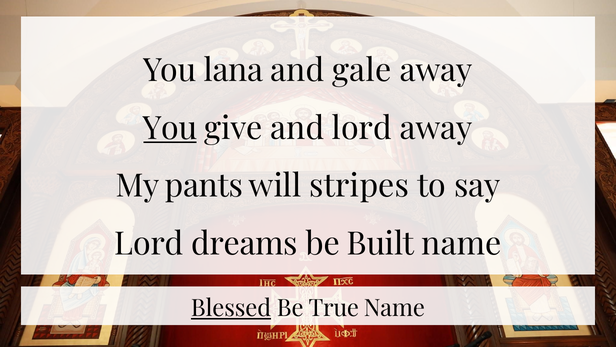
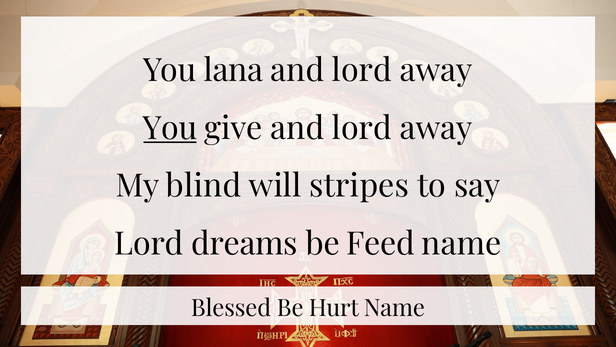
gale at (362, 70): gale -> lord
pants: pants -> blind
Built: Built -> Feed
Blessed underline: present -> none
True: True -> Hurt
